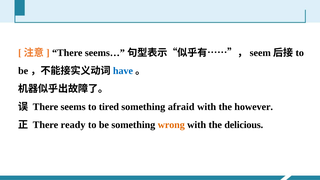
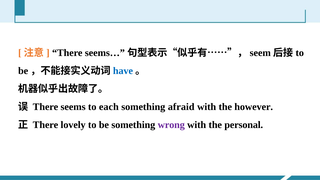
tired: tired -> each
ready: ready -> lovely
wrong colour: orange -> purple
delicious: delicious -> personal
